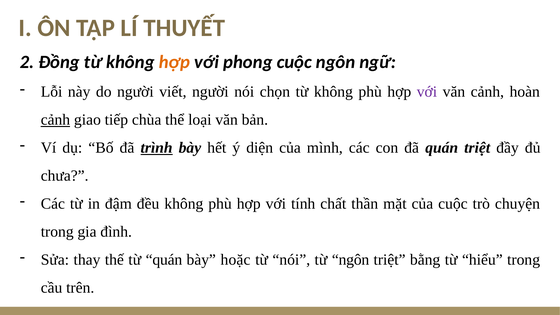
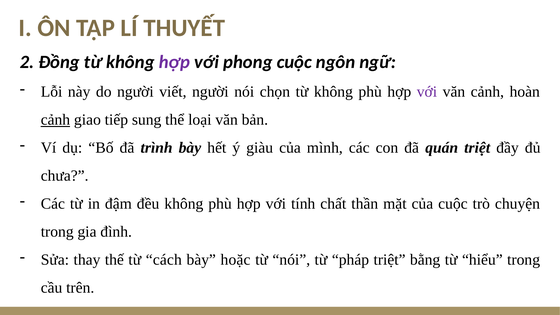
hợp at (174, 62) colour: orange -> purple
chùa: chùa -> sung
trình underline: present -> none
diện: diện -> giàu
từ quán: quán -> cách
từ ngôn: ngôn -> pháp
